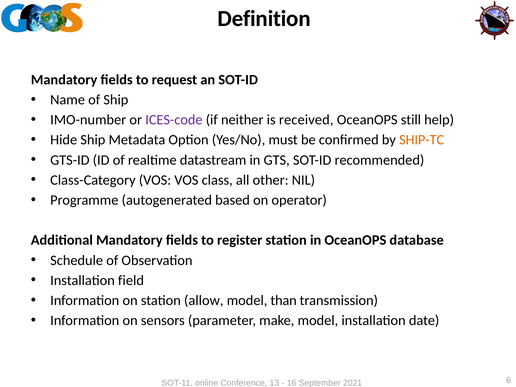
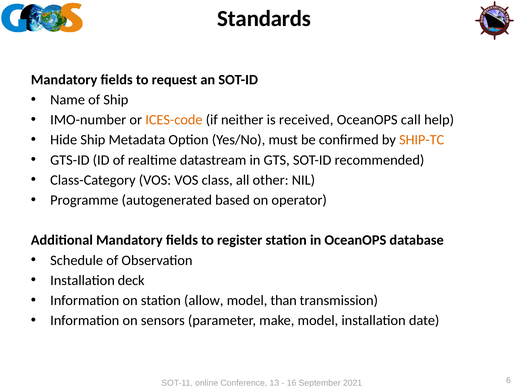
Definition: Definition -> Standards
ICES-code colour: purple -> orange
still: still -> call
field: field -> deck
